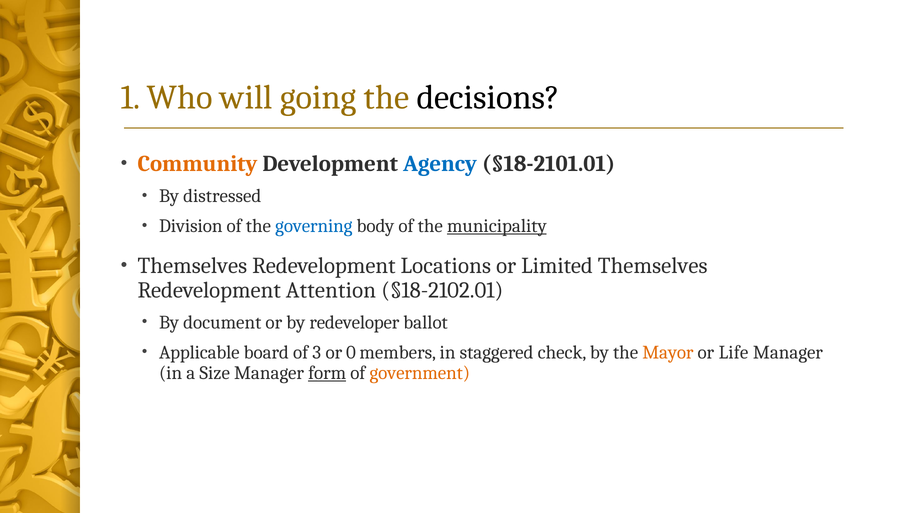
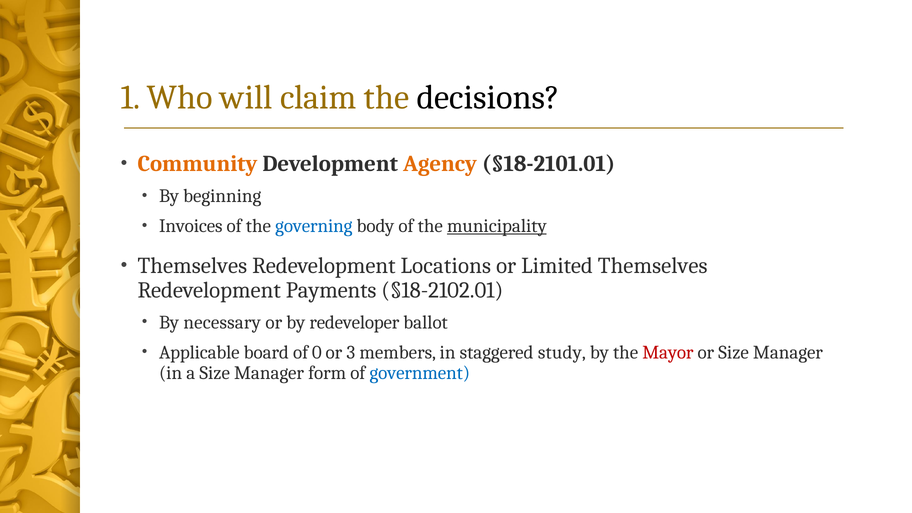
going: going -> claim
Agency colour: blue -> orange
distressed: distressed -> beginning
Division: Division -> Invoices
Attention: Attention -> Payments
document: document -> necessary
3: 3 -> 0
0: 0 -> 3
check: check -> study
Mayor colour: orange -> red
or Life: Life -> Size
form underline: present -> none
government colour: orange -> blue
